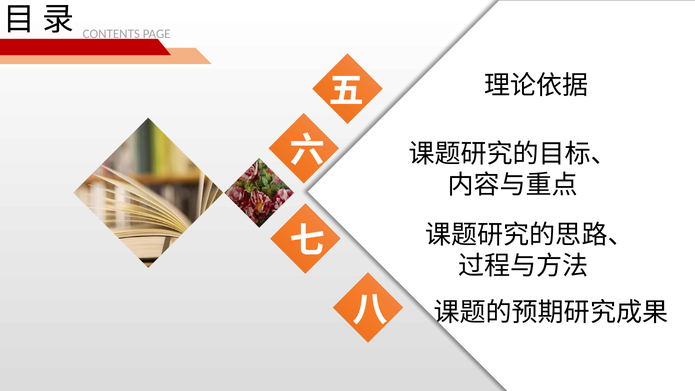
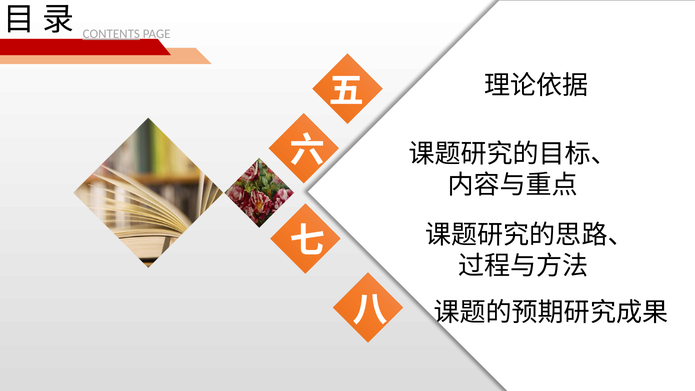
CONTENTS underline: none -> present
